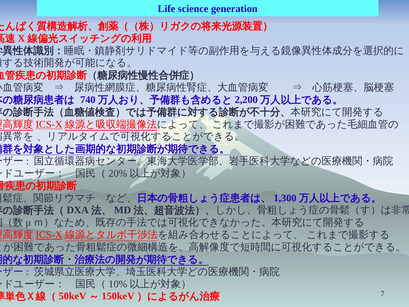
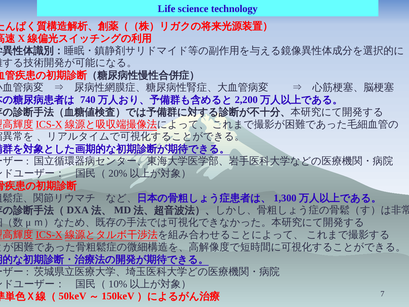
generation: generation -> technology
